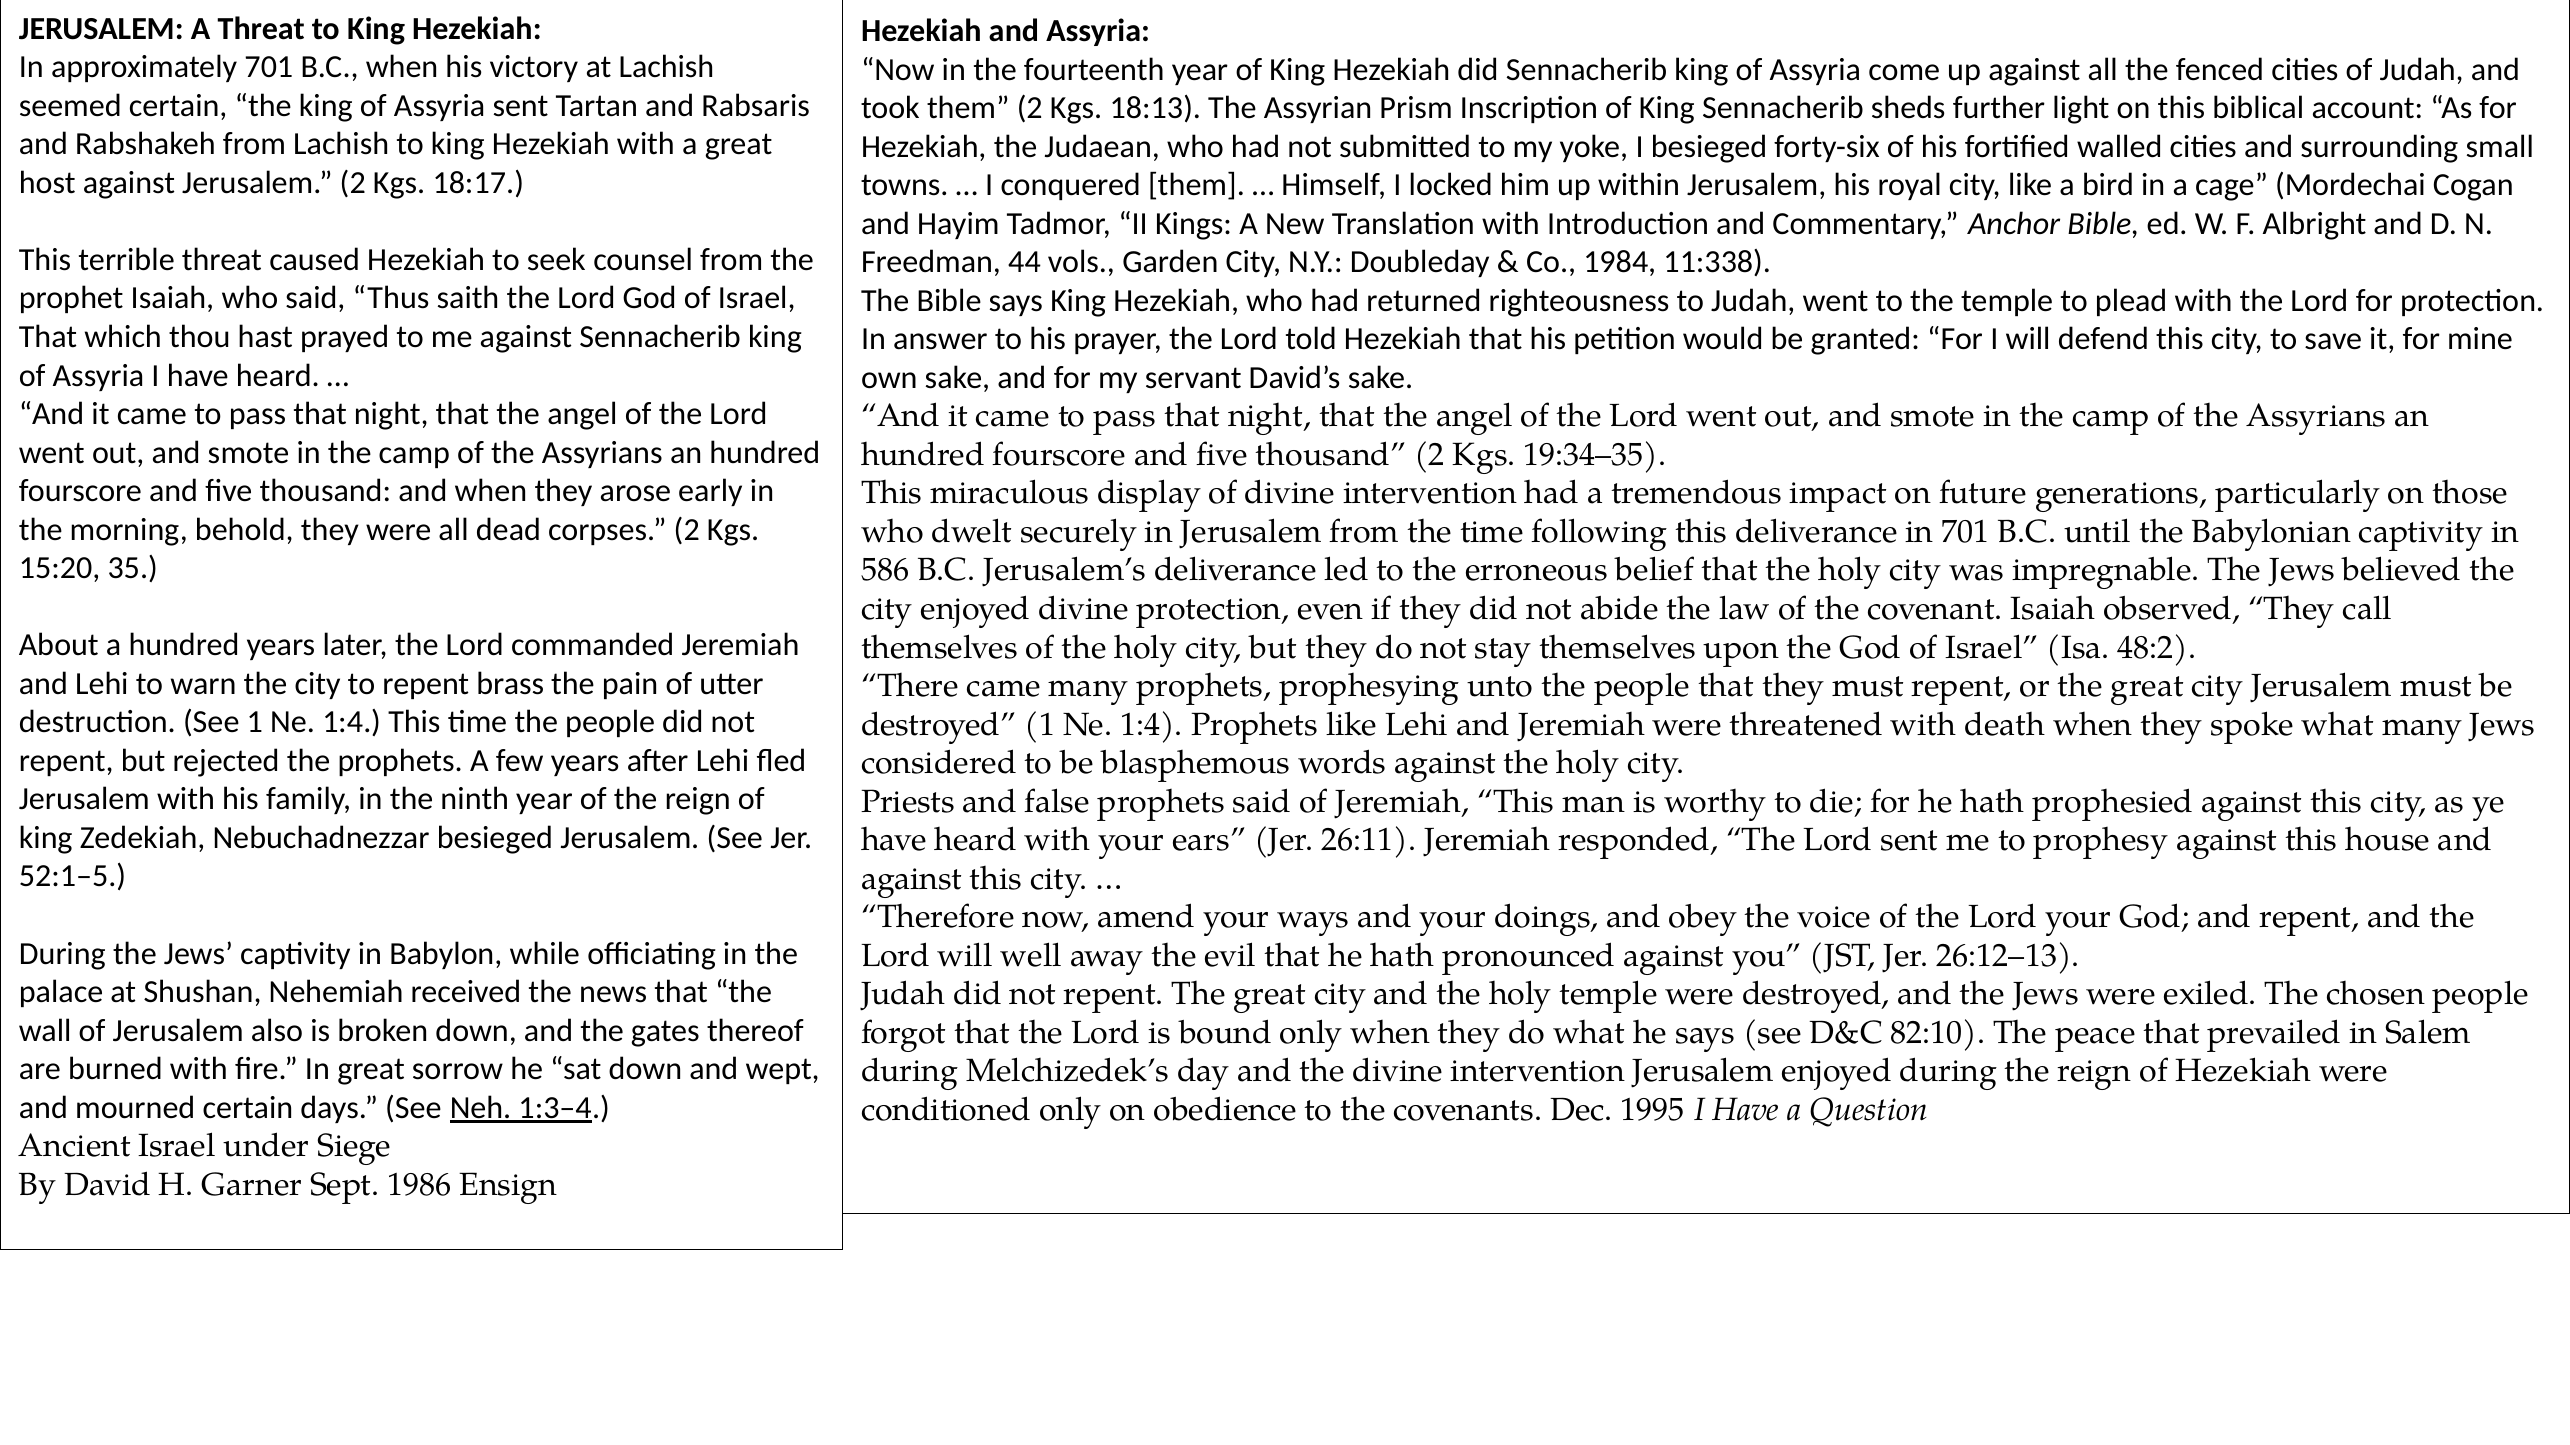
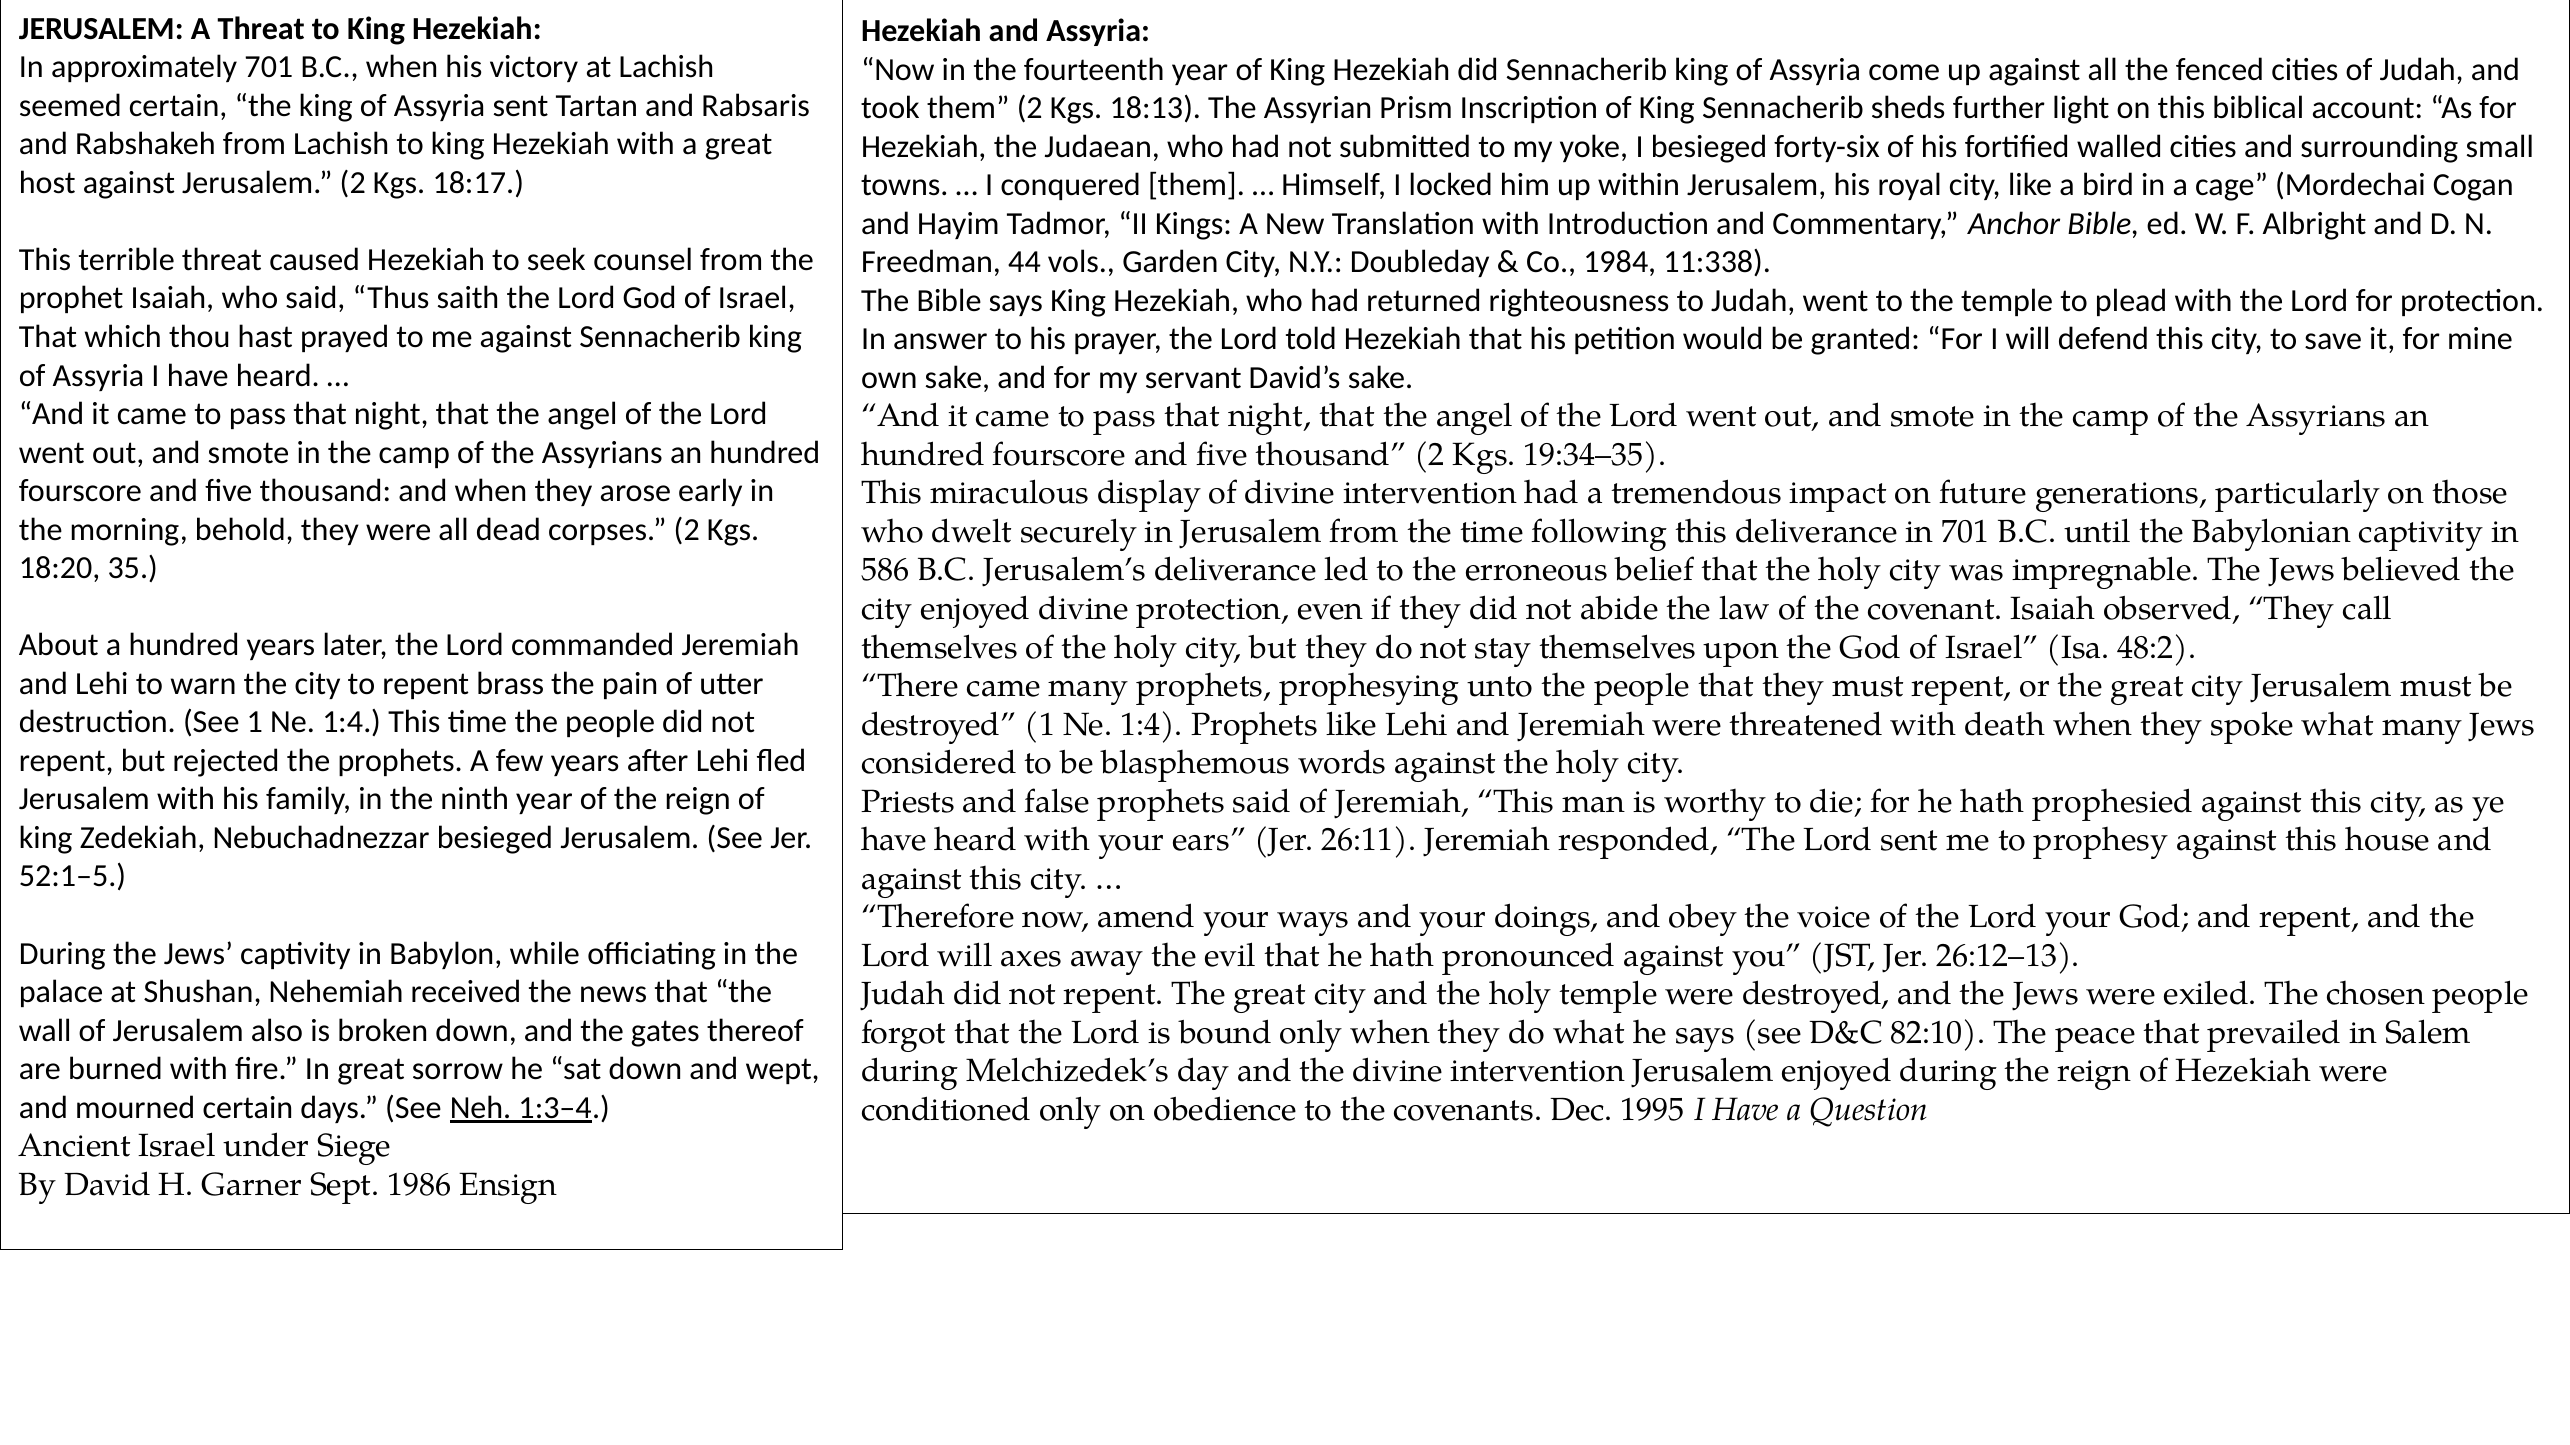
15:20: 15:20 -> 18:20
well: well -> axes
